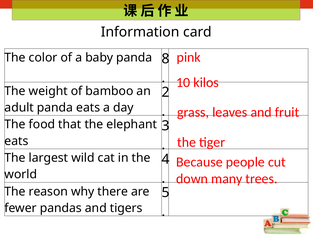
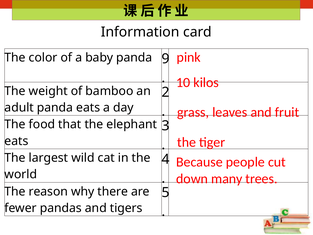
8: 8 -> 9
